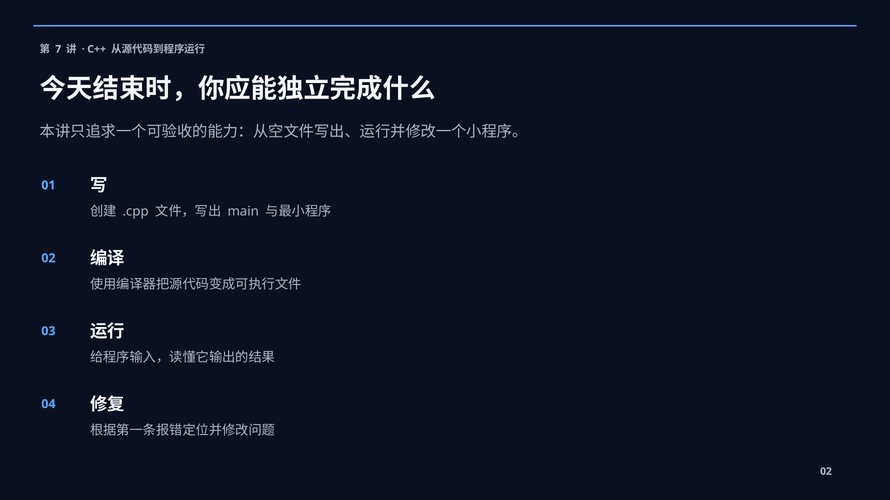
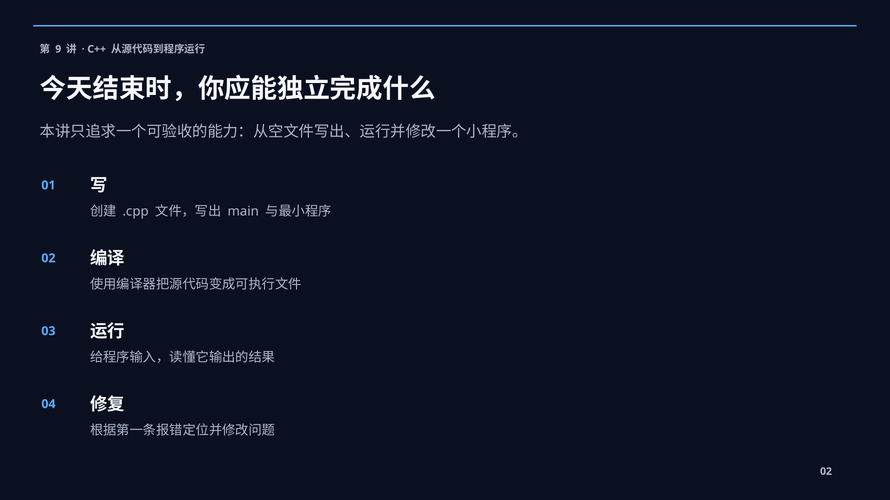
7: 7 -> 9
